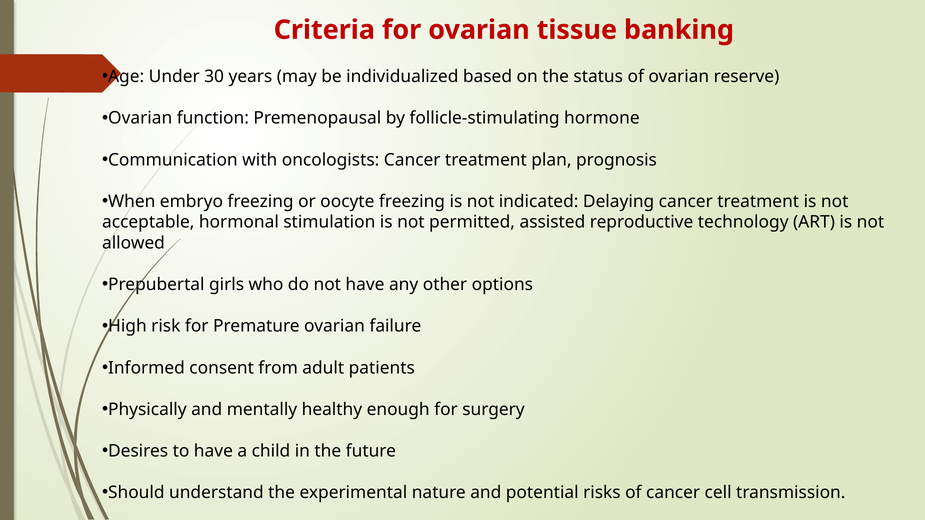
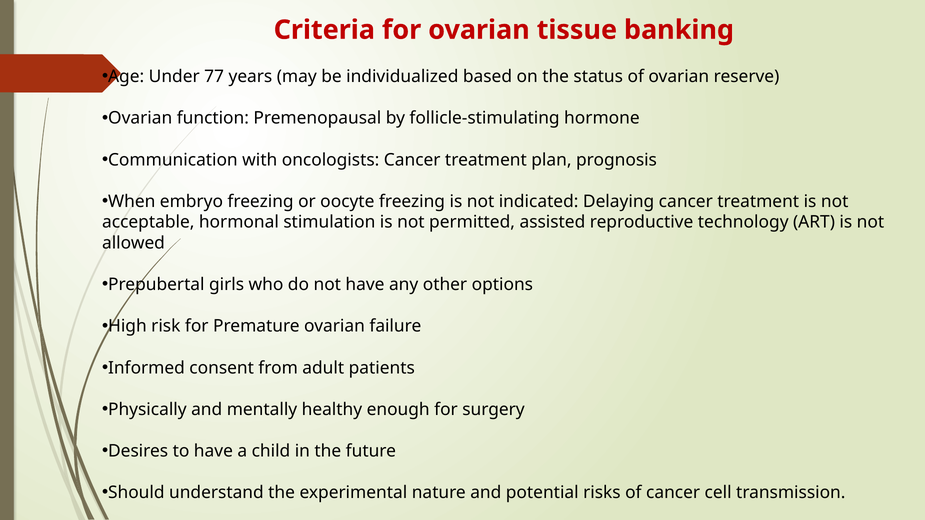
30: 30 -> 77
